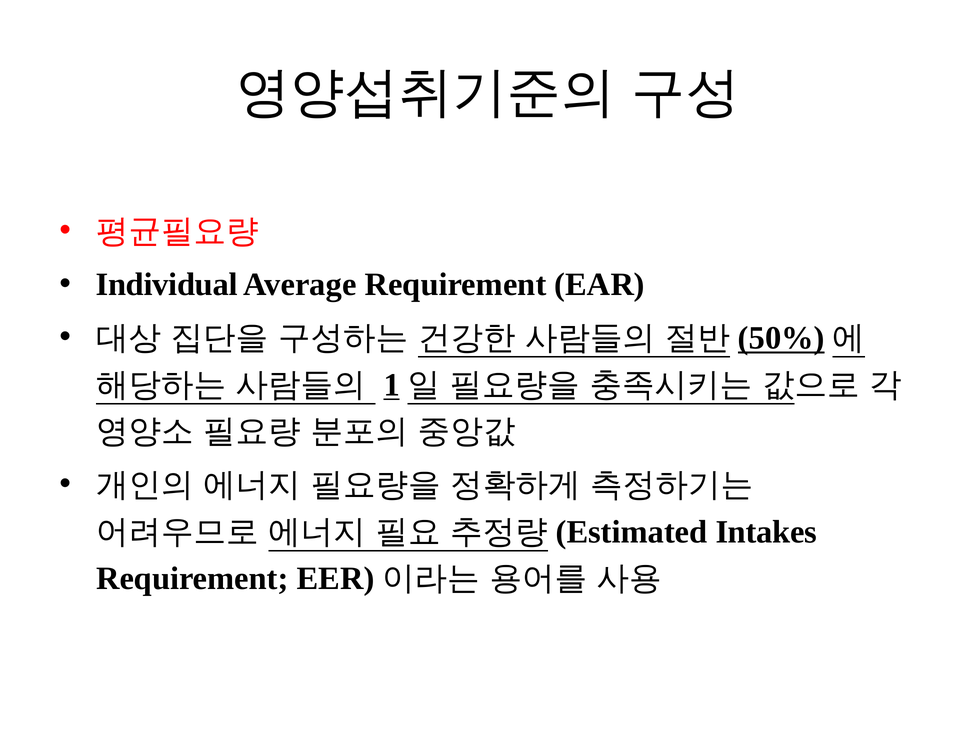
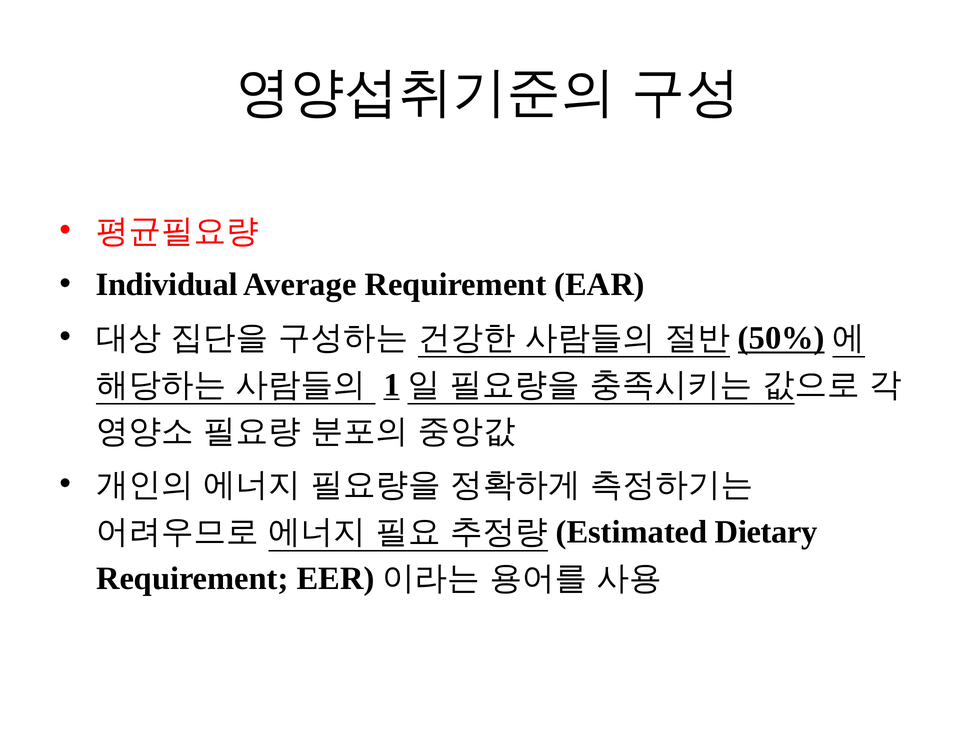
Intakes: Intakes -> Dietary
